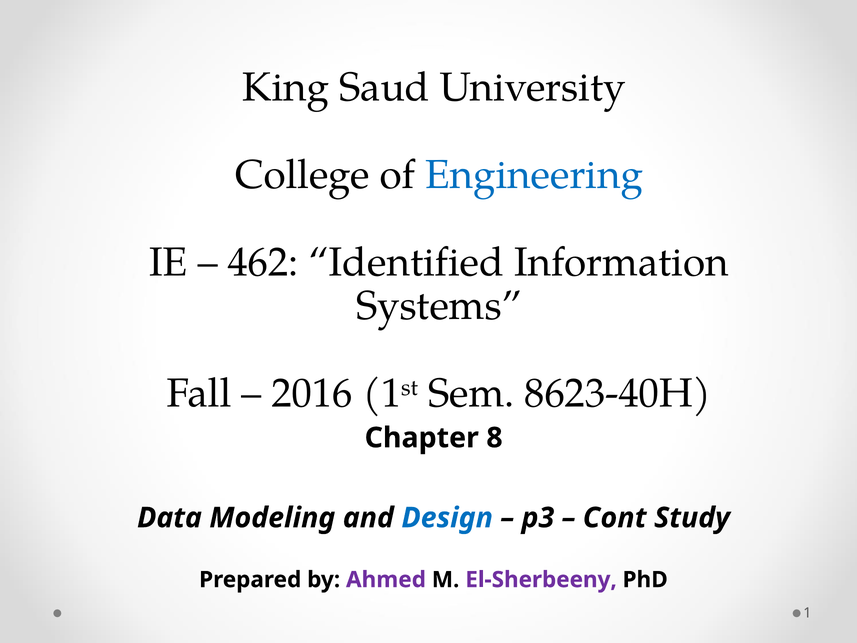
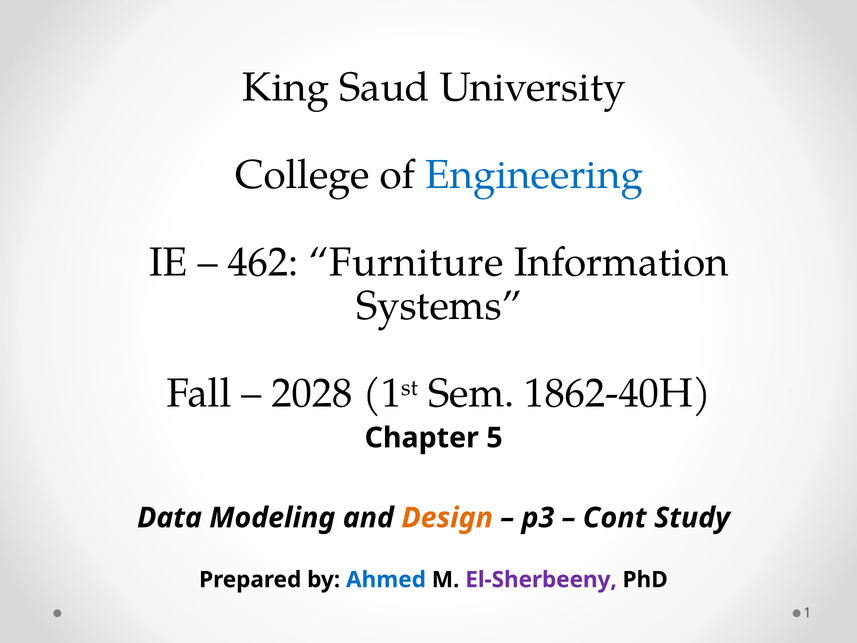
Identified: Identified -> Furniture
2016: 2016 -> 2028
8623-40H: 8623-40H -> 1862-40H
8: 8 -> 5
Design colour: blue -> orange
Ahmed colour: purple -> blue
